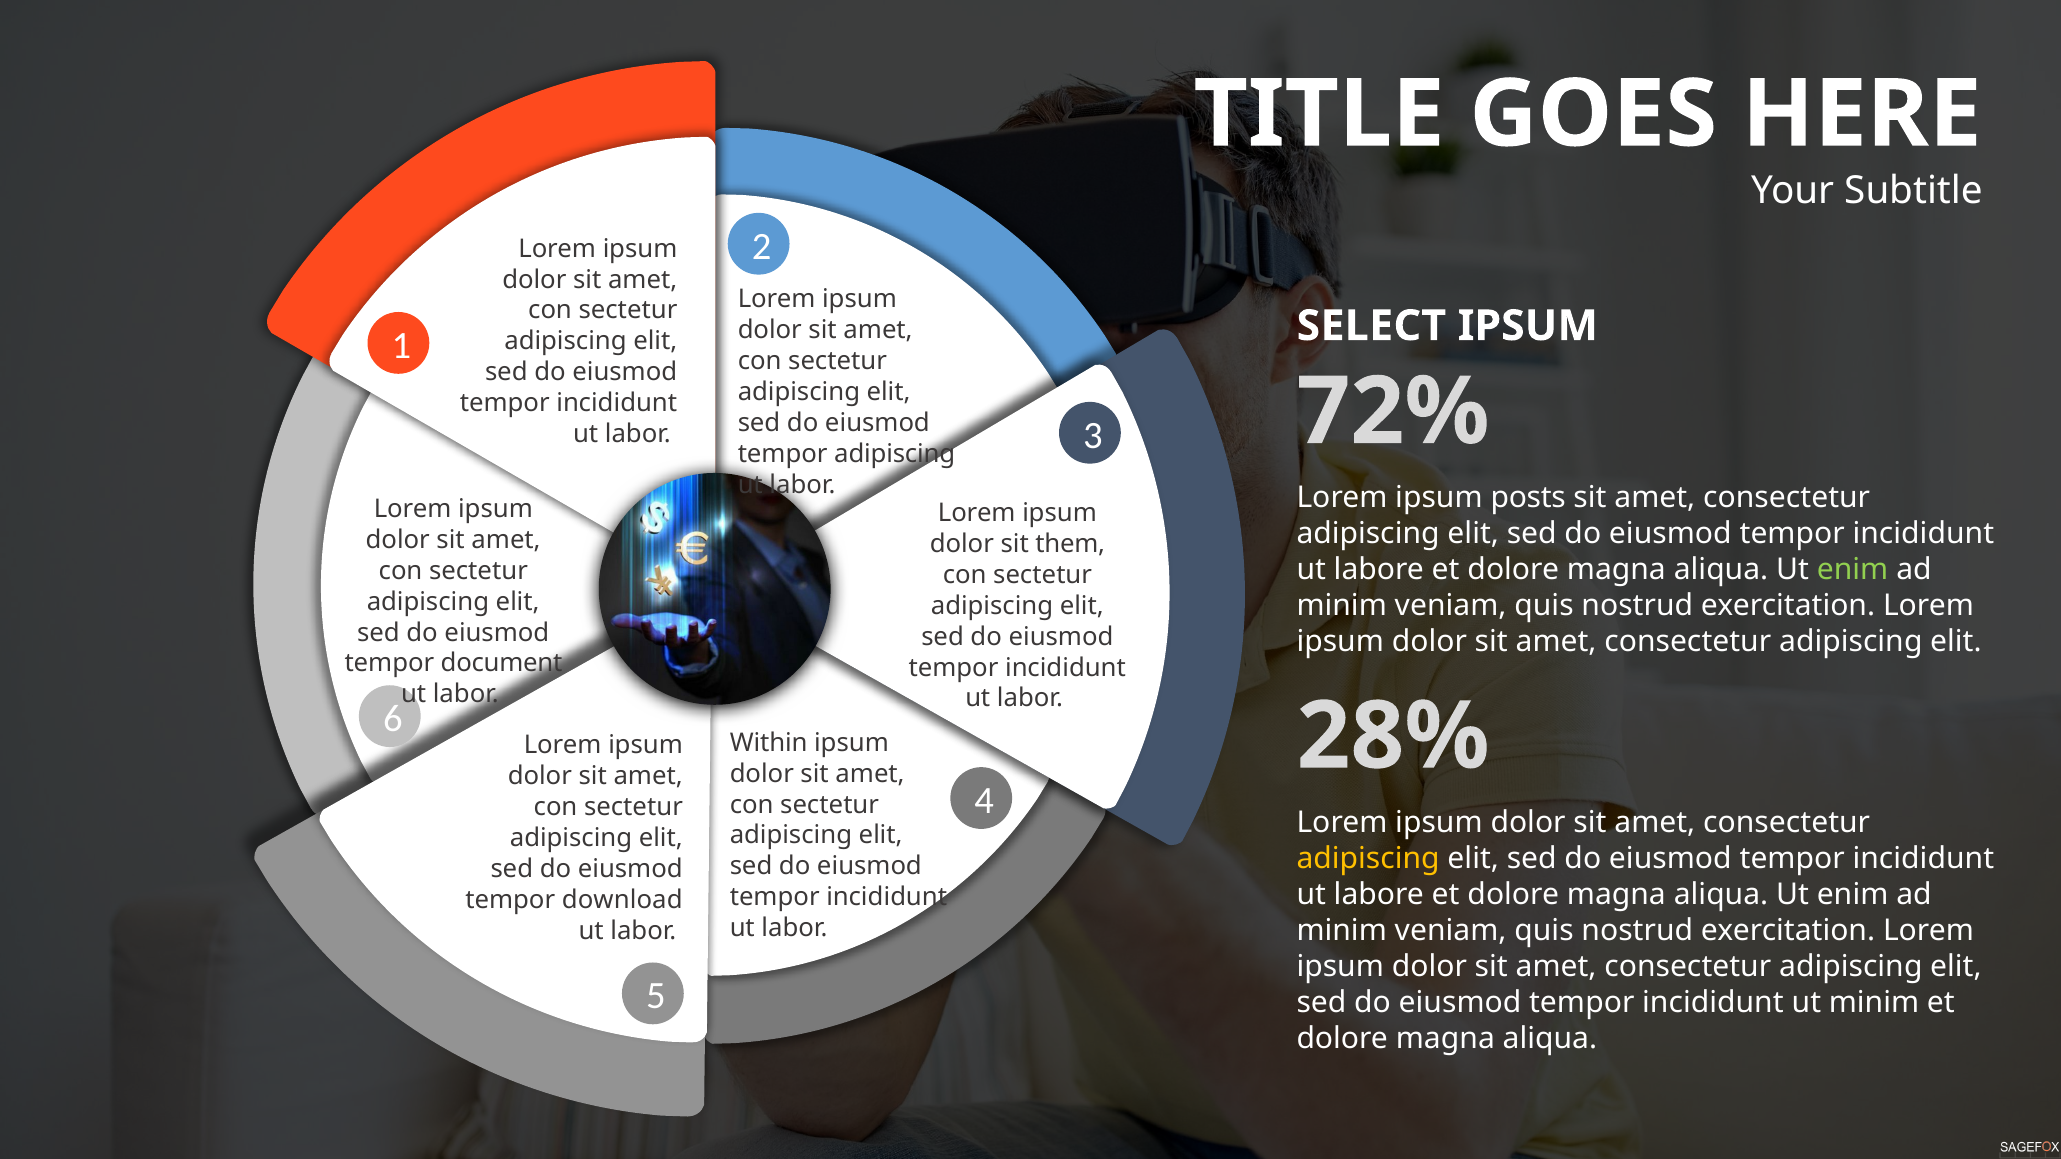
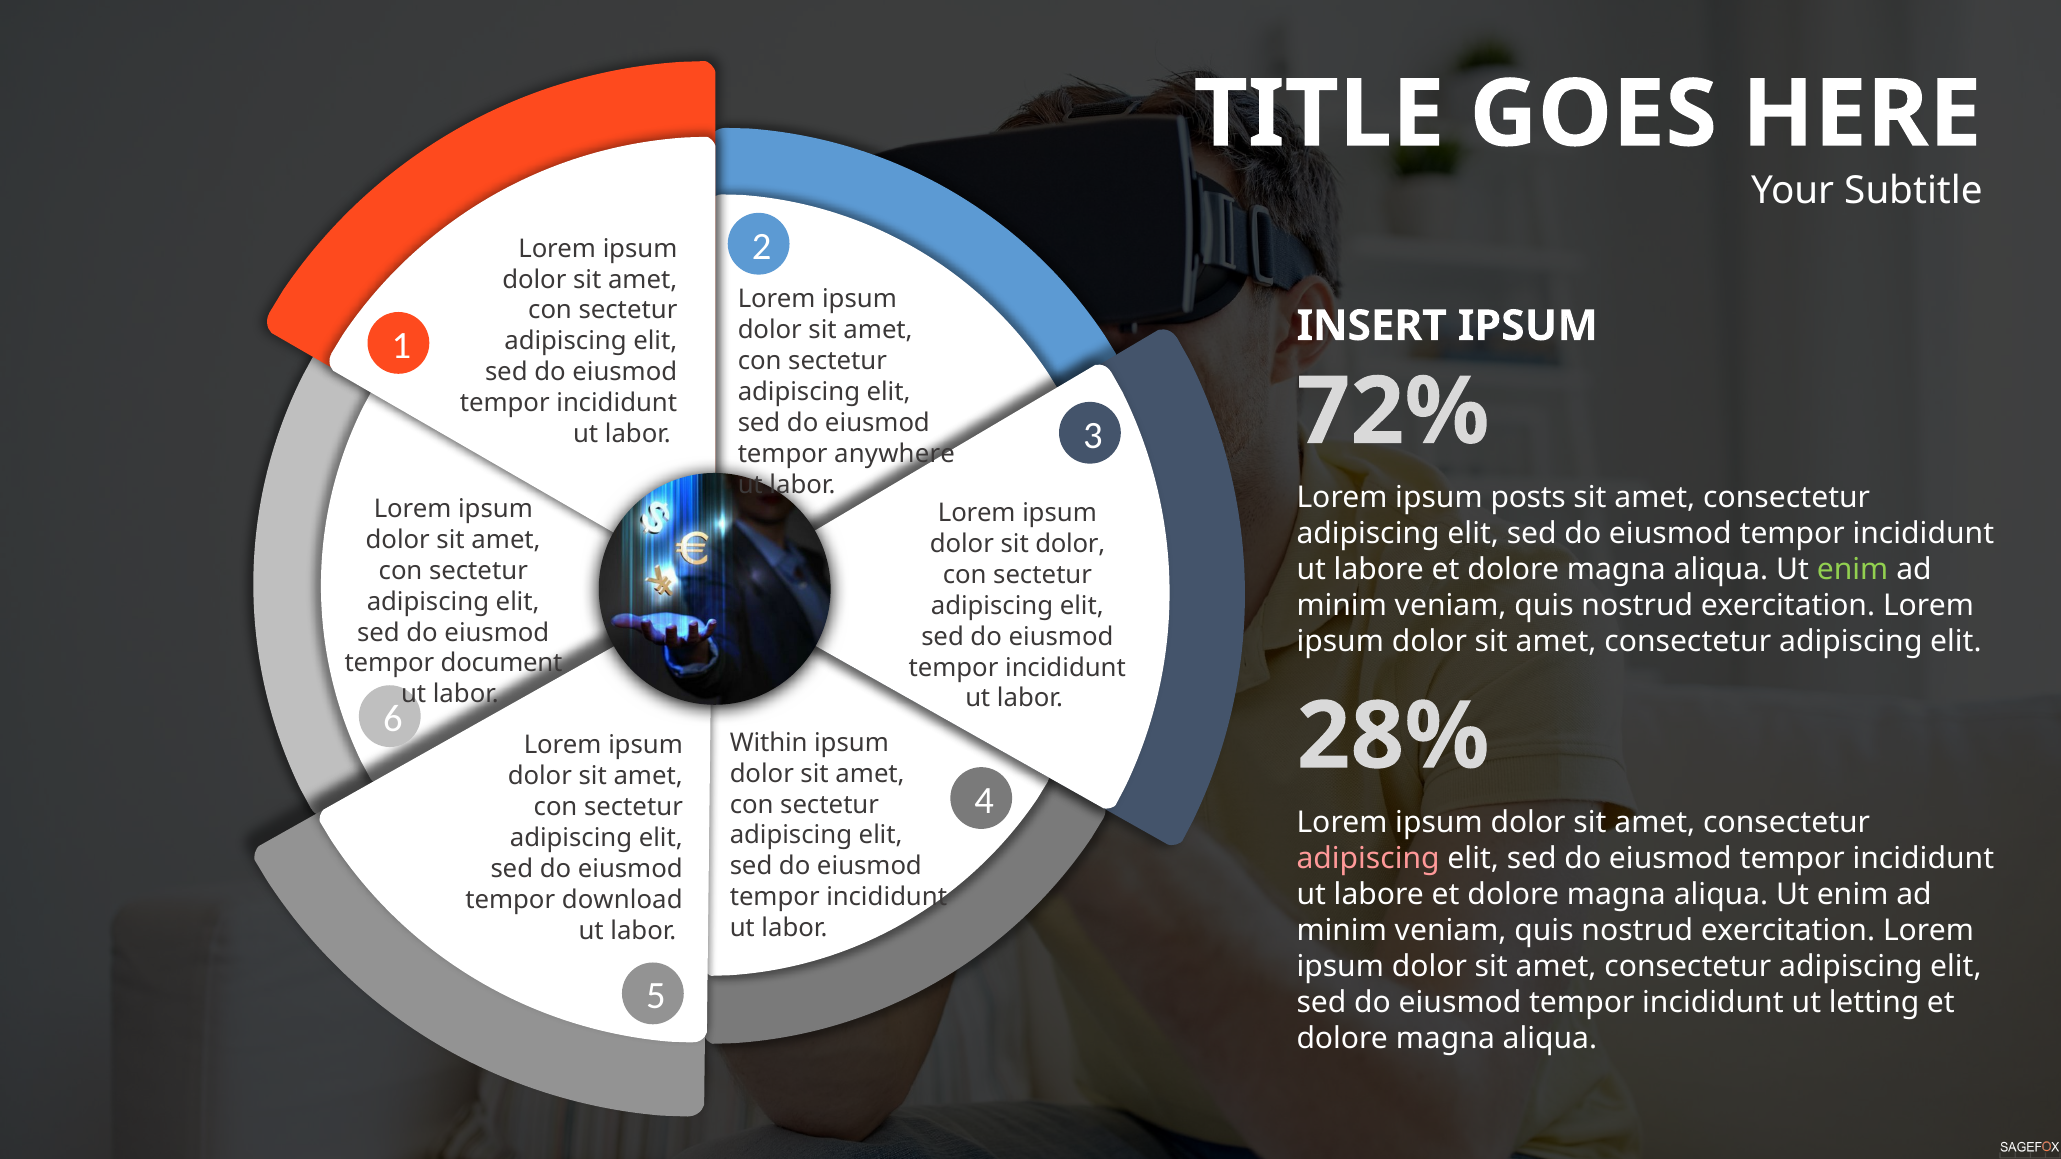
SELECT: SELECT -> INSERT
tempor adipiscing: adipiscing -> anywhere
sit them: them -> dolor
adipiscing at (1368, 858) colour: yellow -> pink
ut minim: minim -> letting
